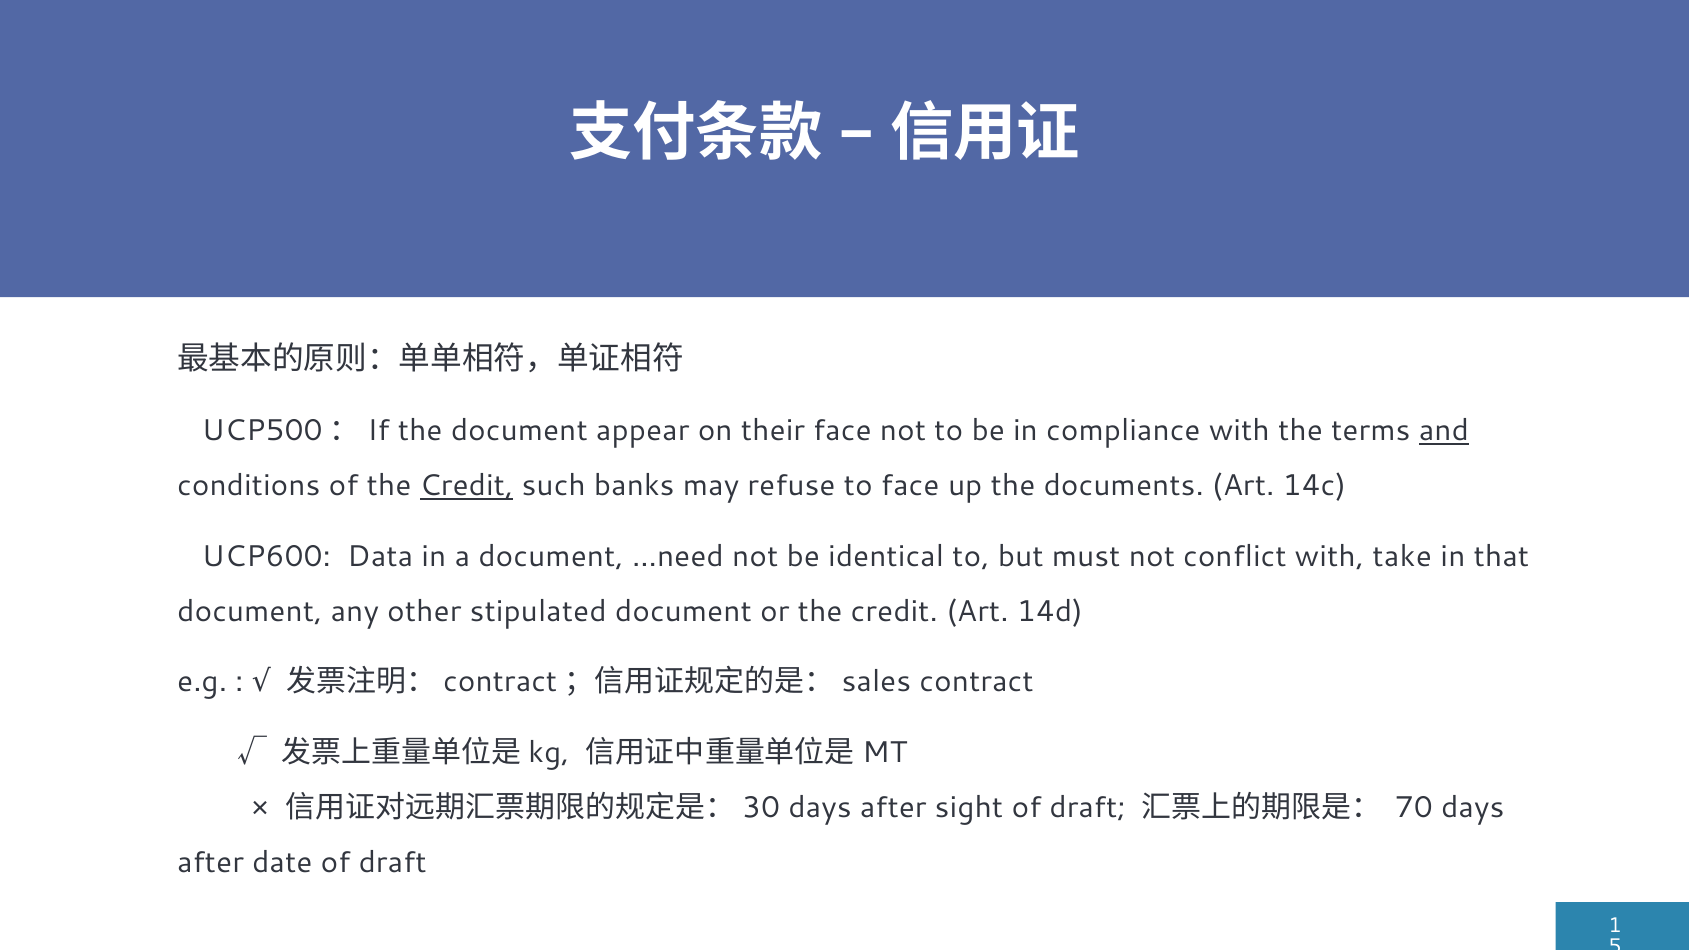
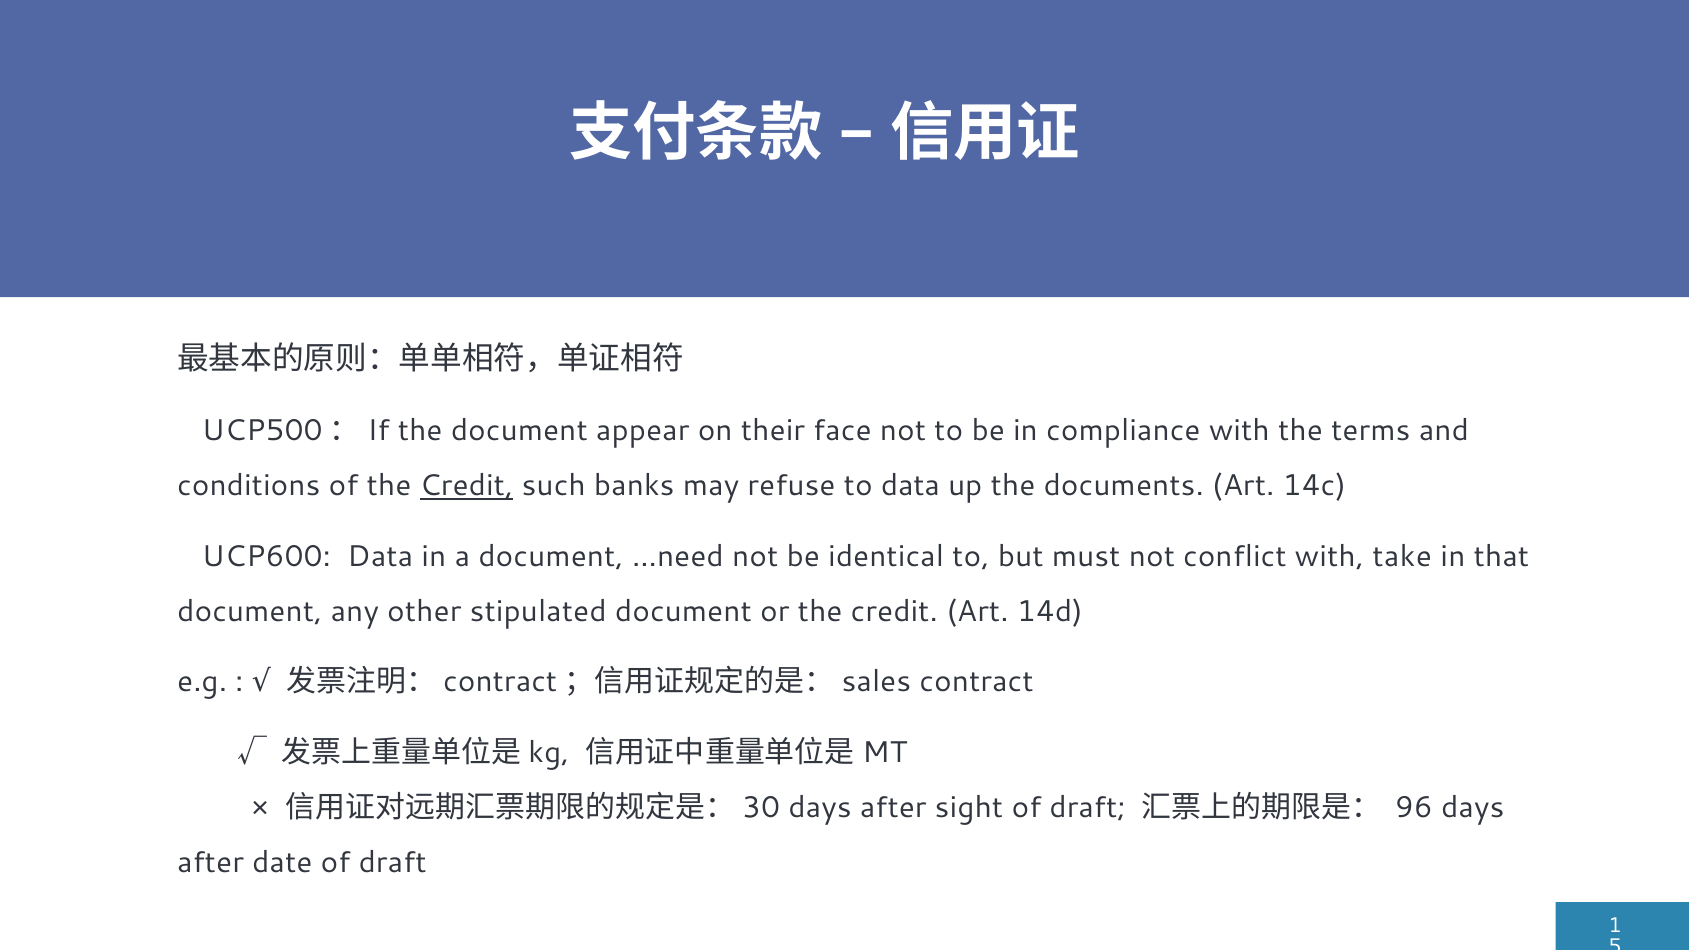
and underline: present -> none
to face: face -> data
70: 70 -> 96
